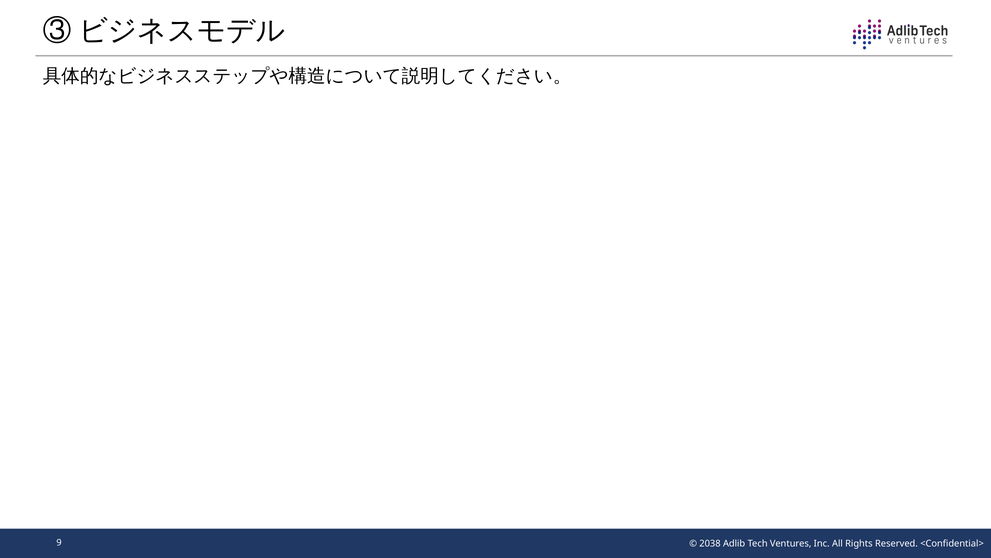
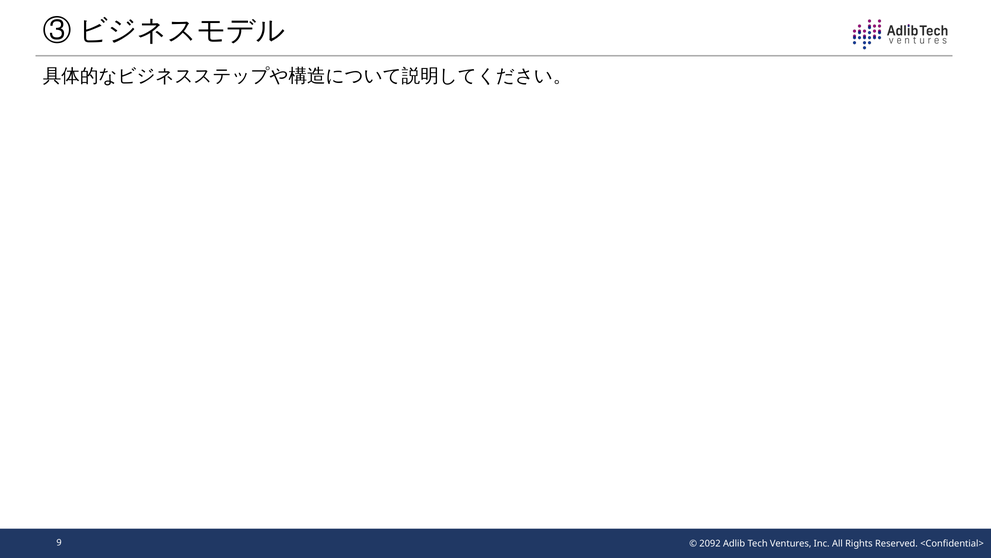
2038: 2038 -> 2092
